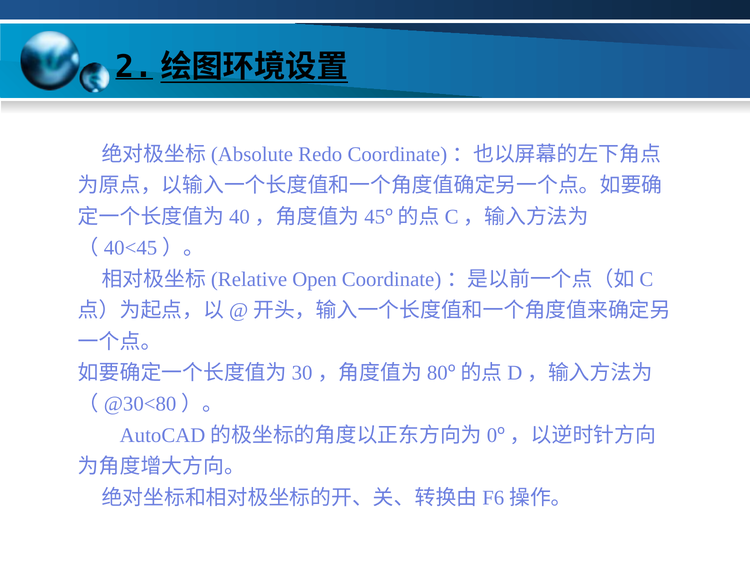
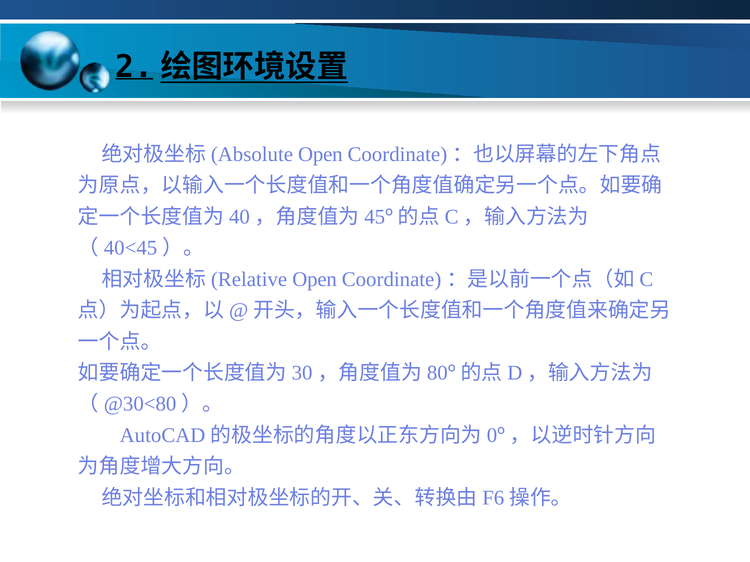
Redo at (320, 155): Redo -> Open
